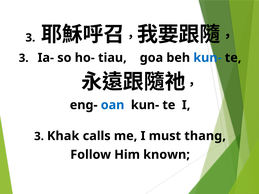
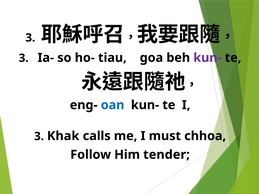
kun- at (207, 58) colour: blue -> purple
thang: thang -> chhoa
known: known -> tender
